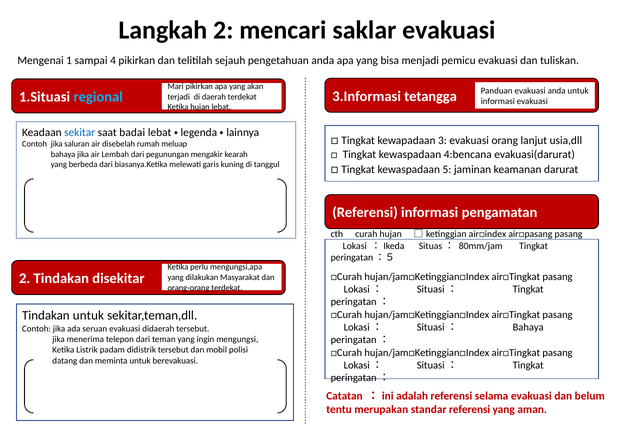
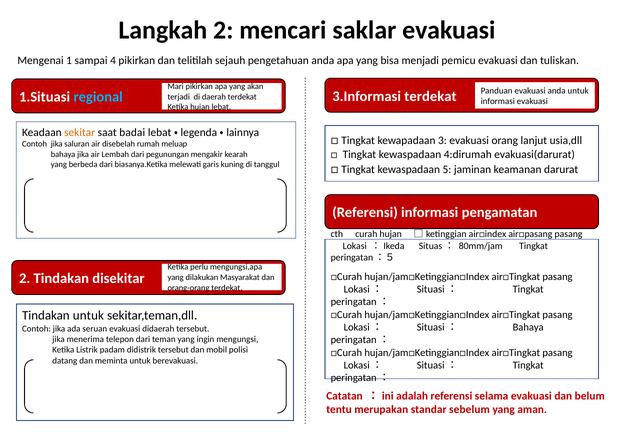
3.Informasi tetangga: tetangga -> terdekat
sekitar colour: blue -> orange
4:bencana: 4:bencana -> 4:dirumah
standar referensi: referensi -> sebelum
